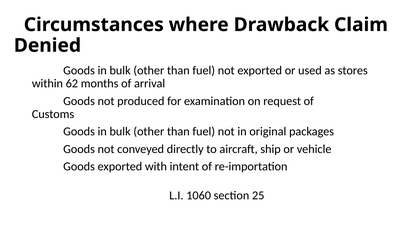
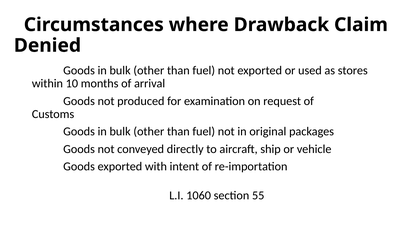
62: 62 -> 10
25: 25 -> 55
